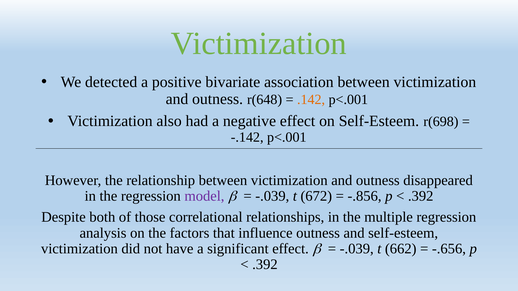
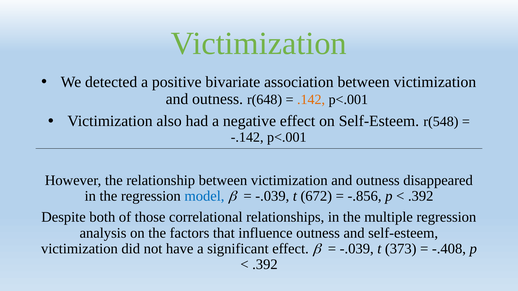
r(698: r(698 -> r(548
model colour: purple -> blue
662: 662 -> 373
-.656: -.656 -> -.408
